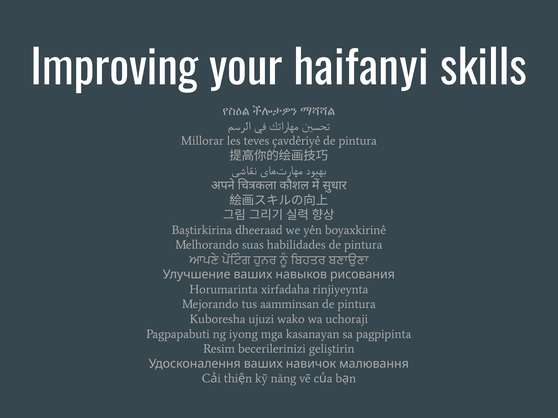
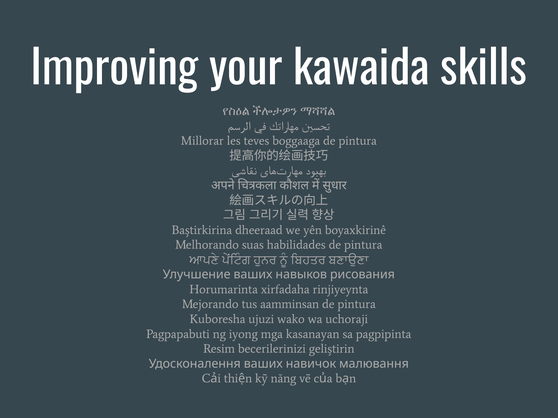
haifanyi: haifanyi -> kawaida
çavdêriyê: çavdêriyê -> boggaaga
